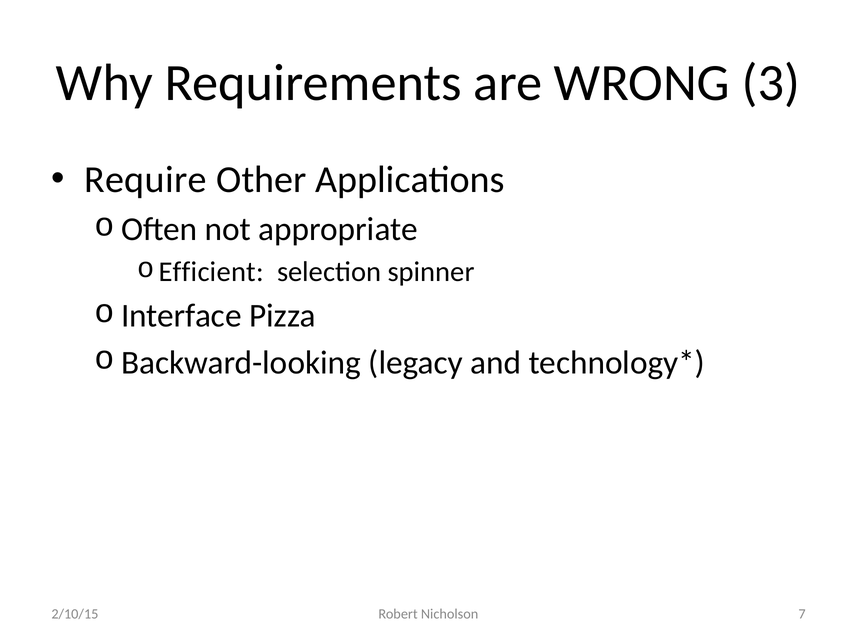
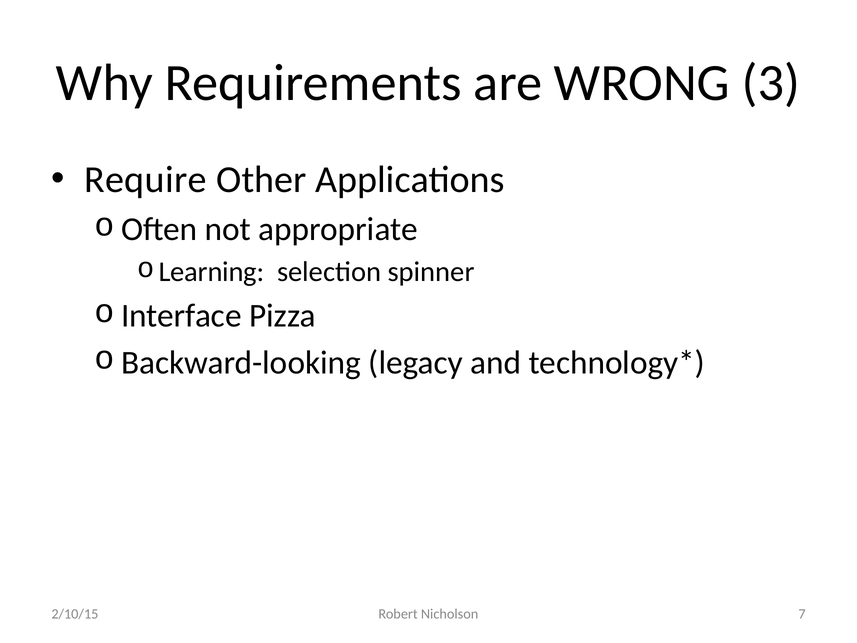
Efficient: Efficient -> Learning
